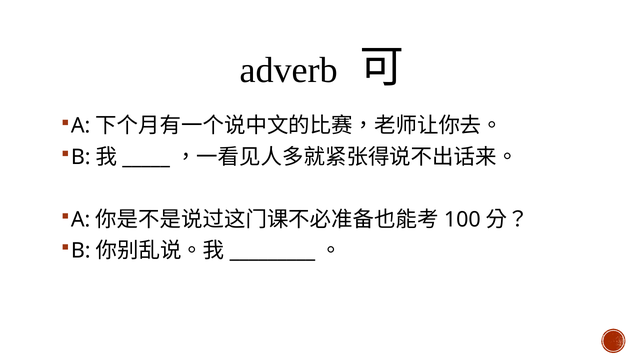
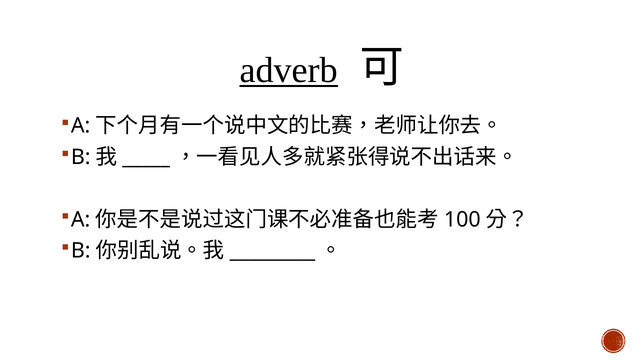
adverb underline: none -> present
